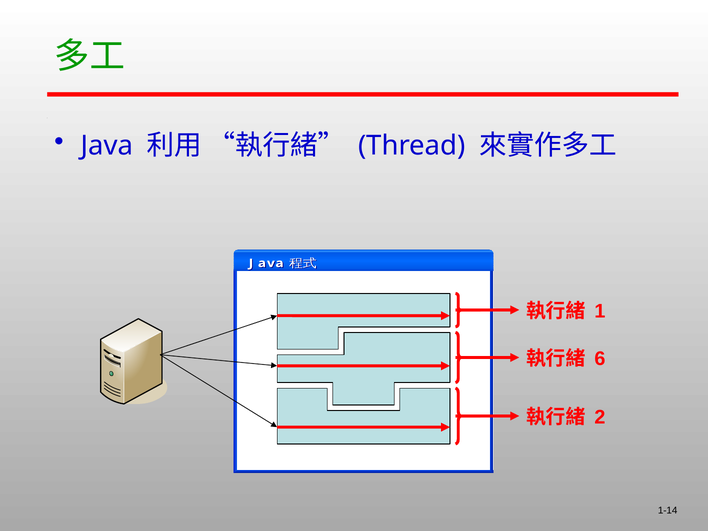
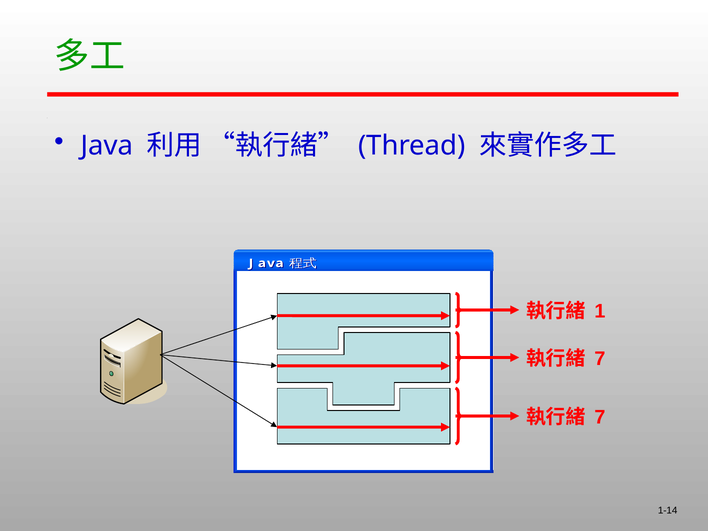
6 at (600, 359): 6 -> 7
2 at (600, 417): 2 -> 7
